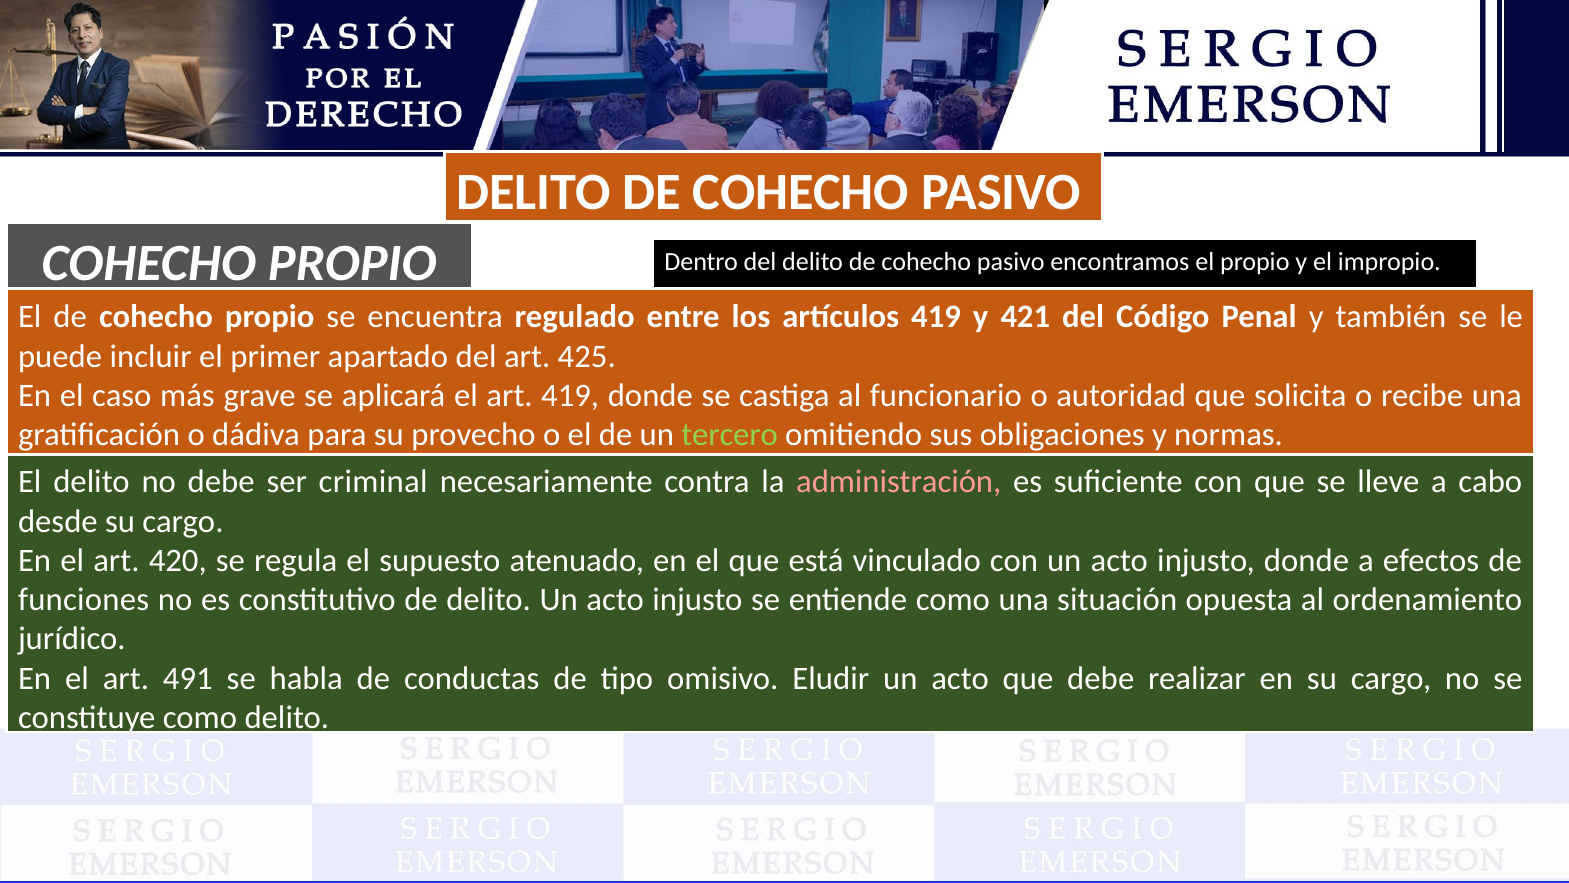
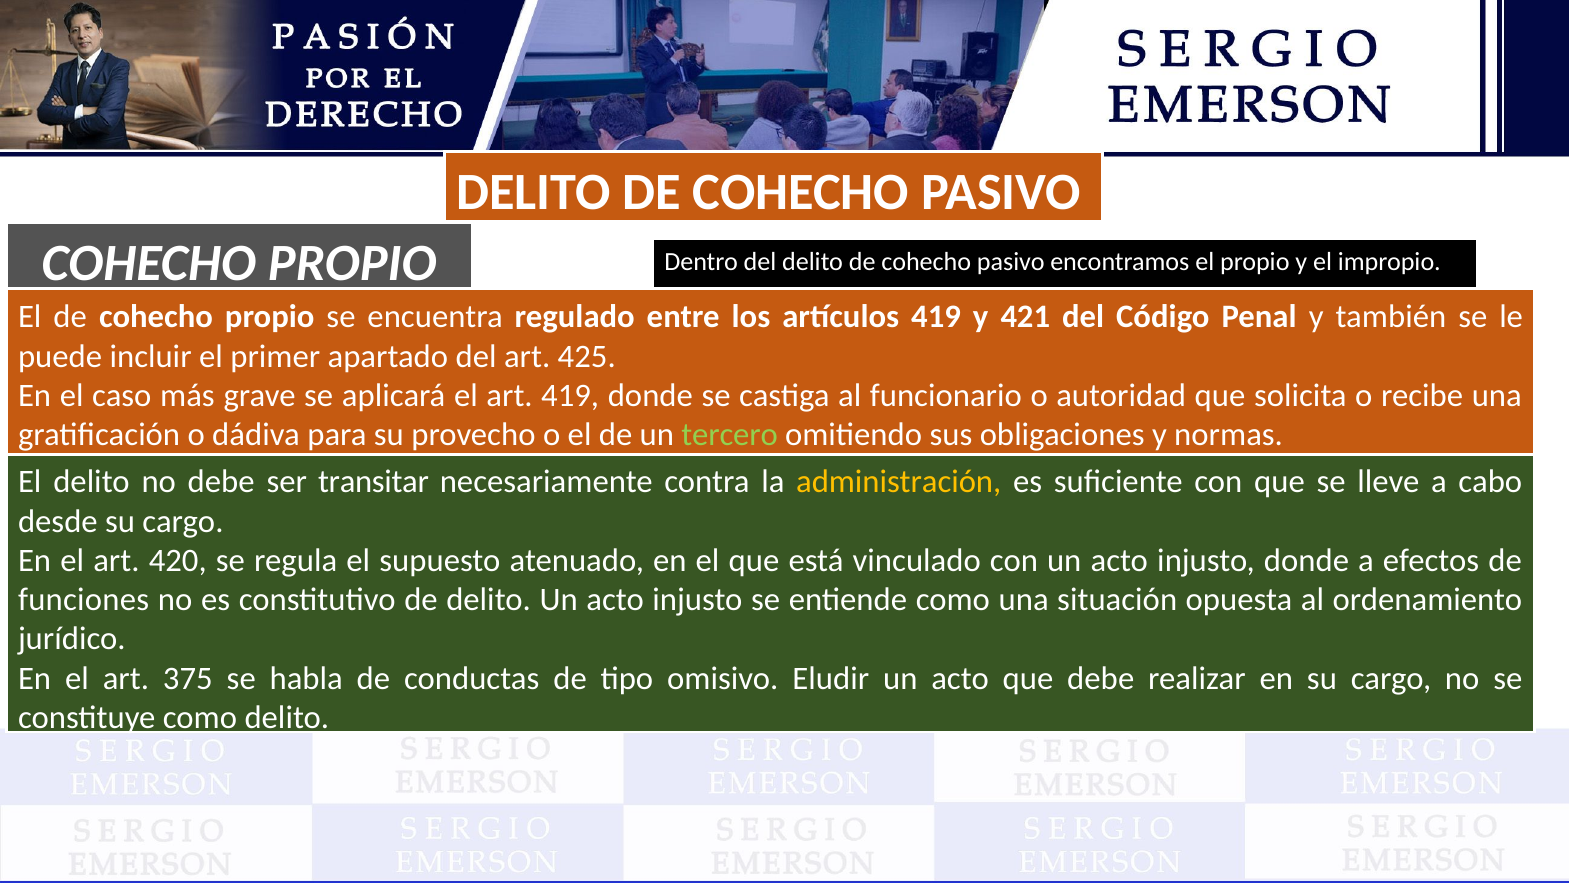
criminal: criminal -> transitar
administración colour: pink -> yellow
491: 491 -> 375
